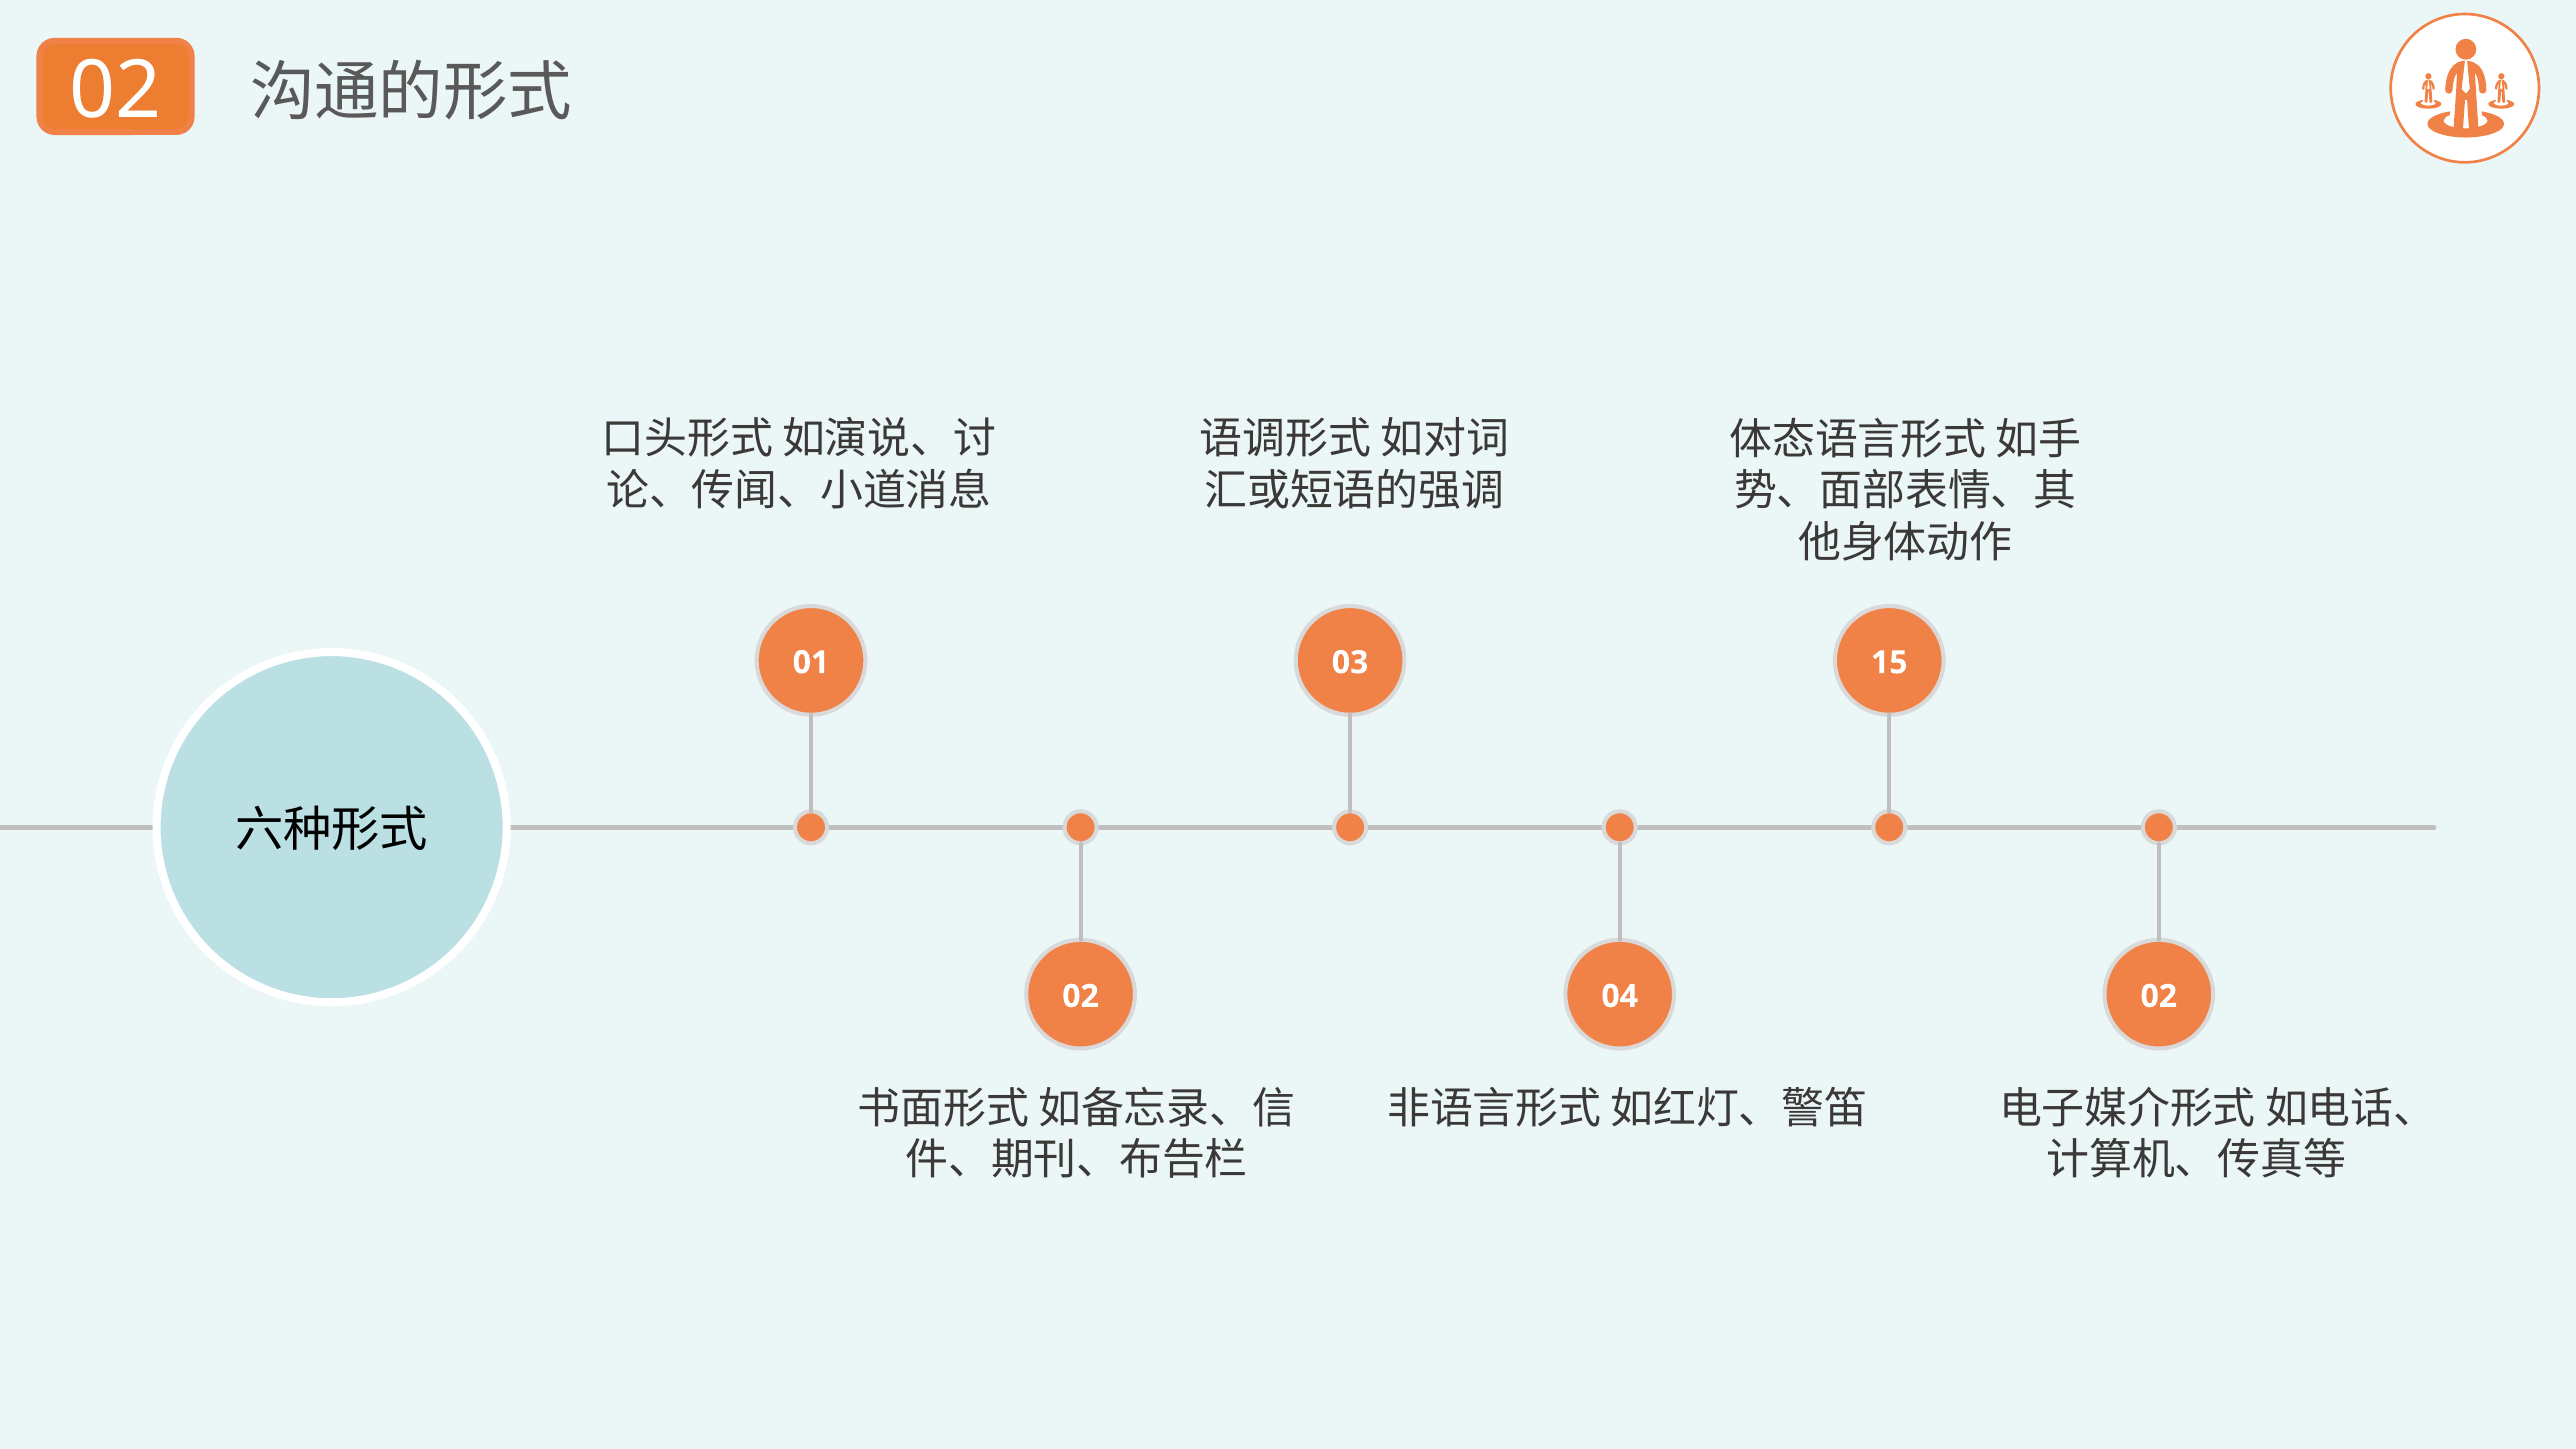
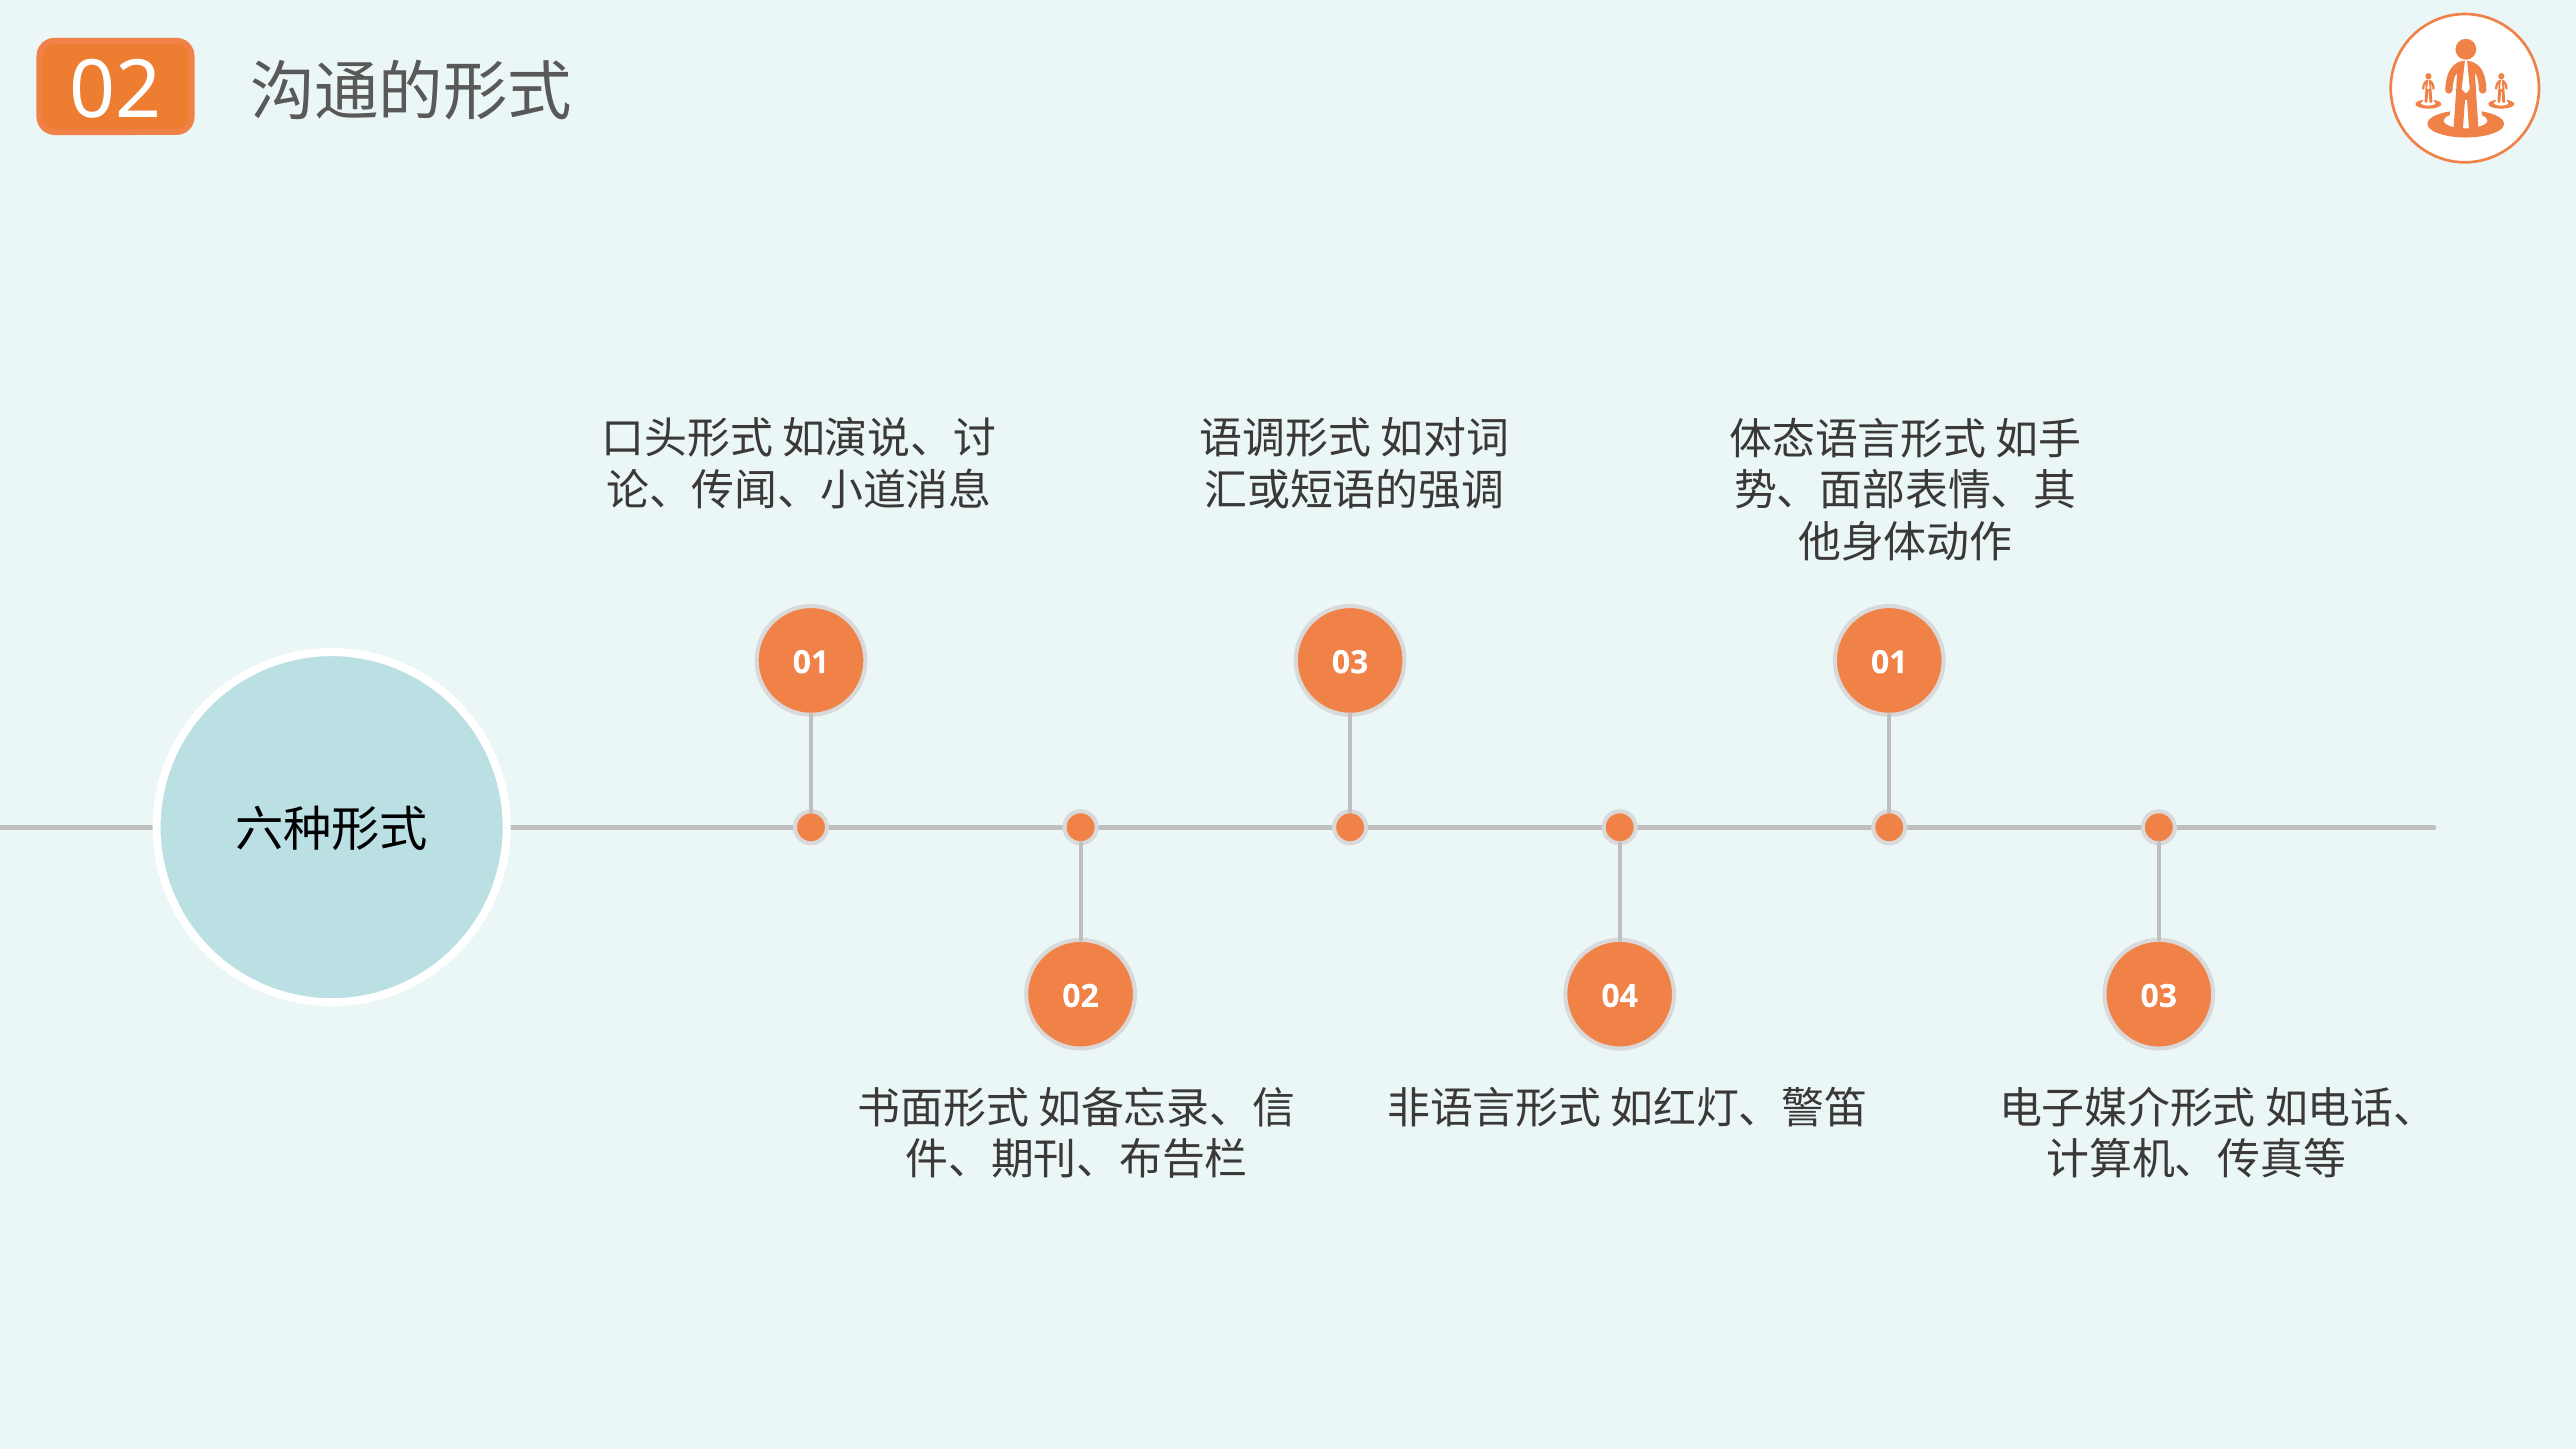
03 15: 15 -> 01
04 02: 02 -> 03
